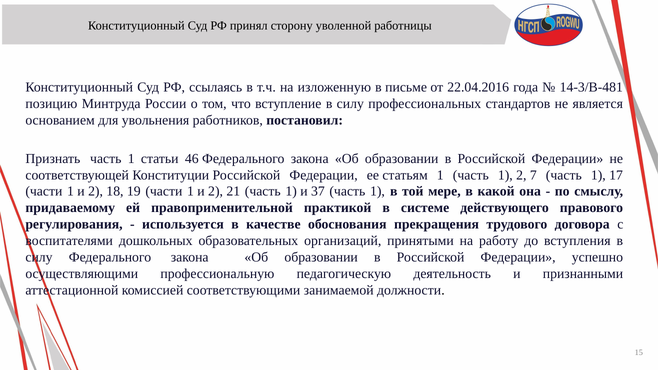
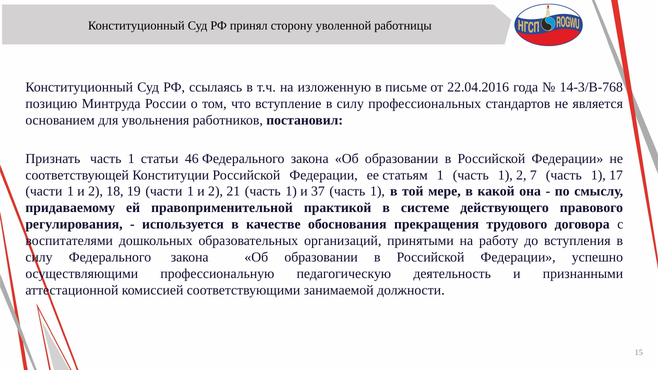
14-3/В-481: 14-3/В-481 -> 14-3/В-768
